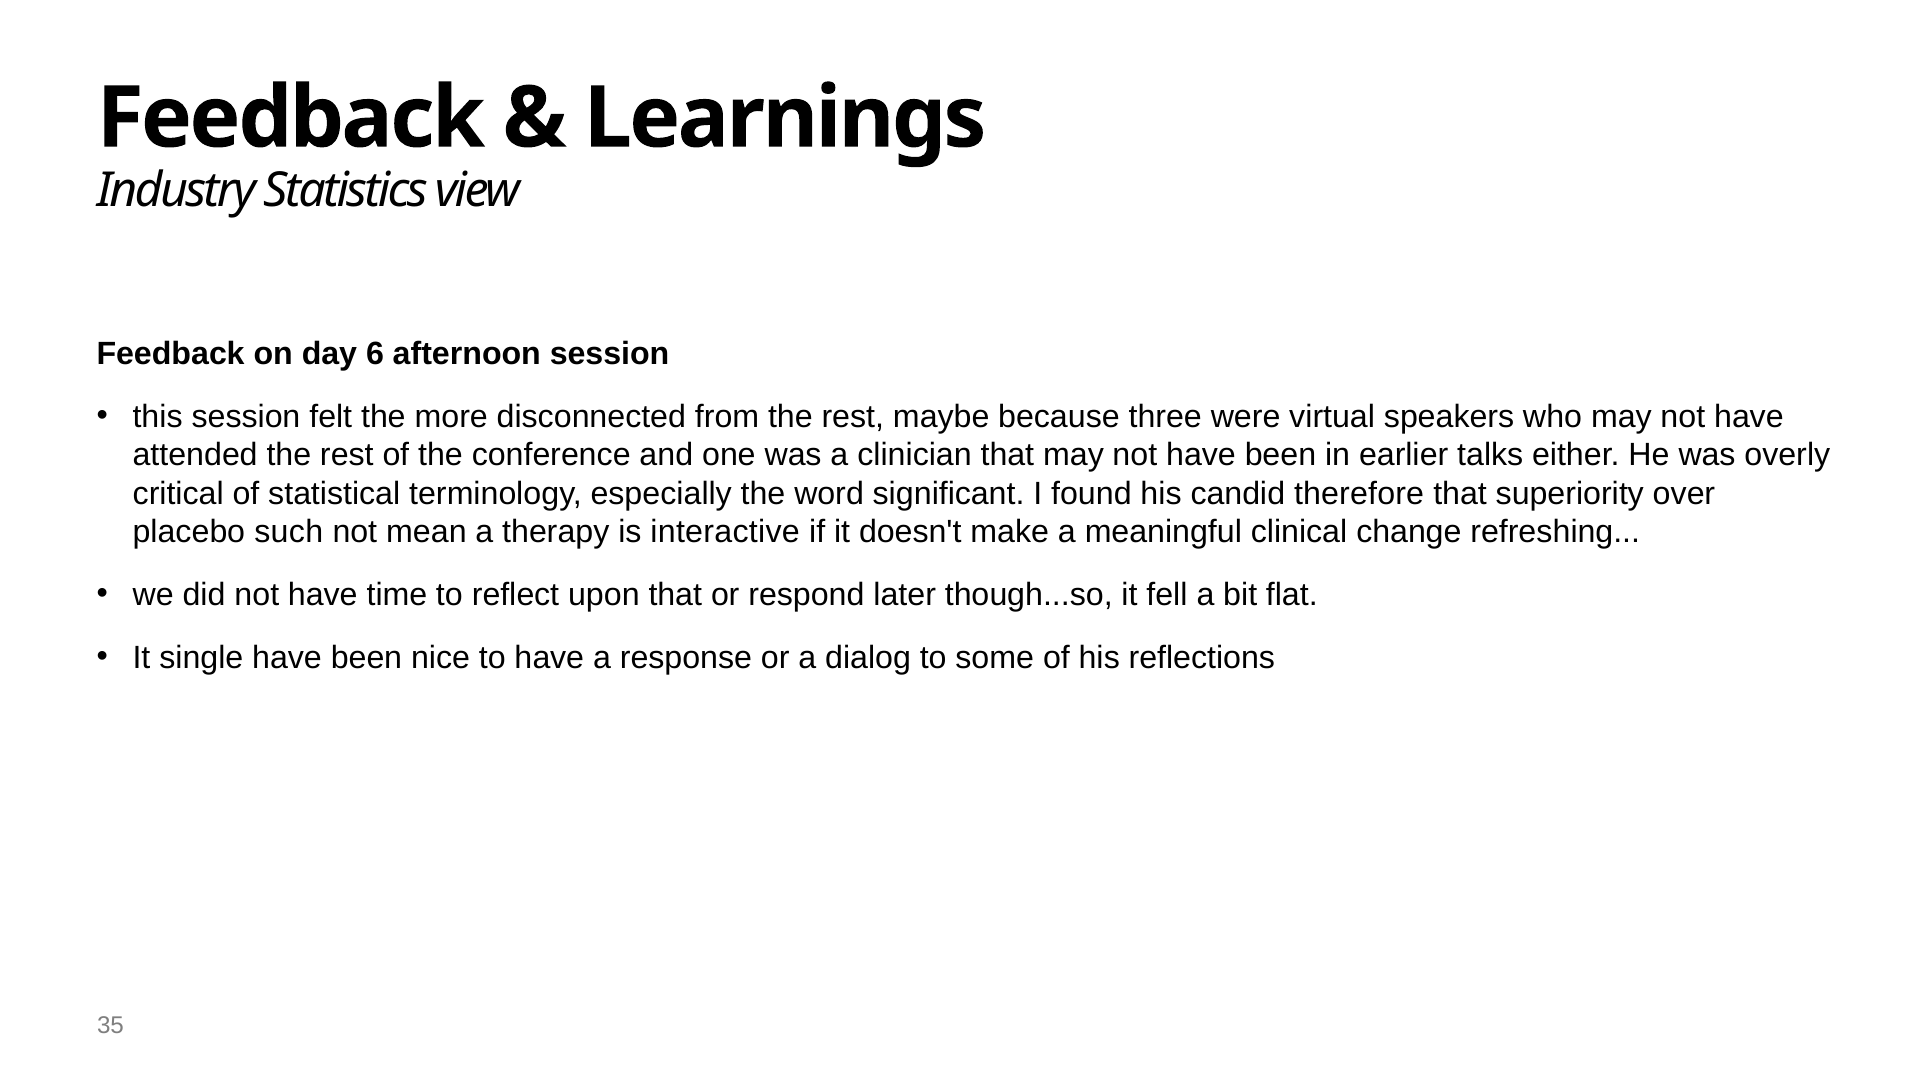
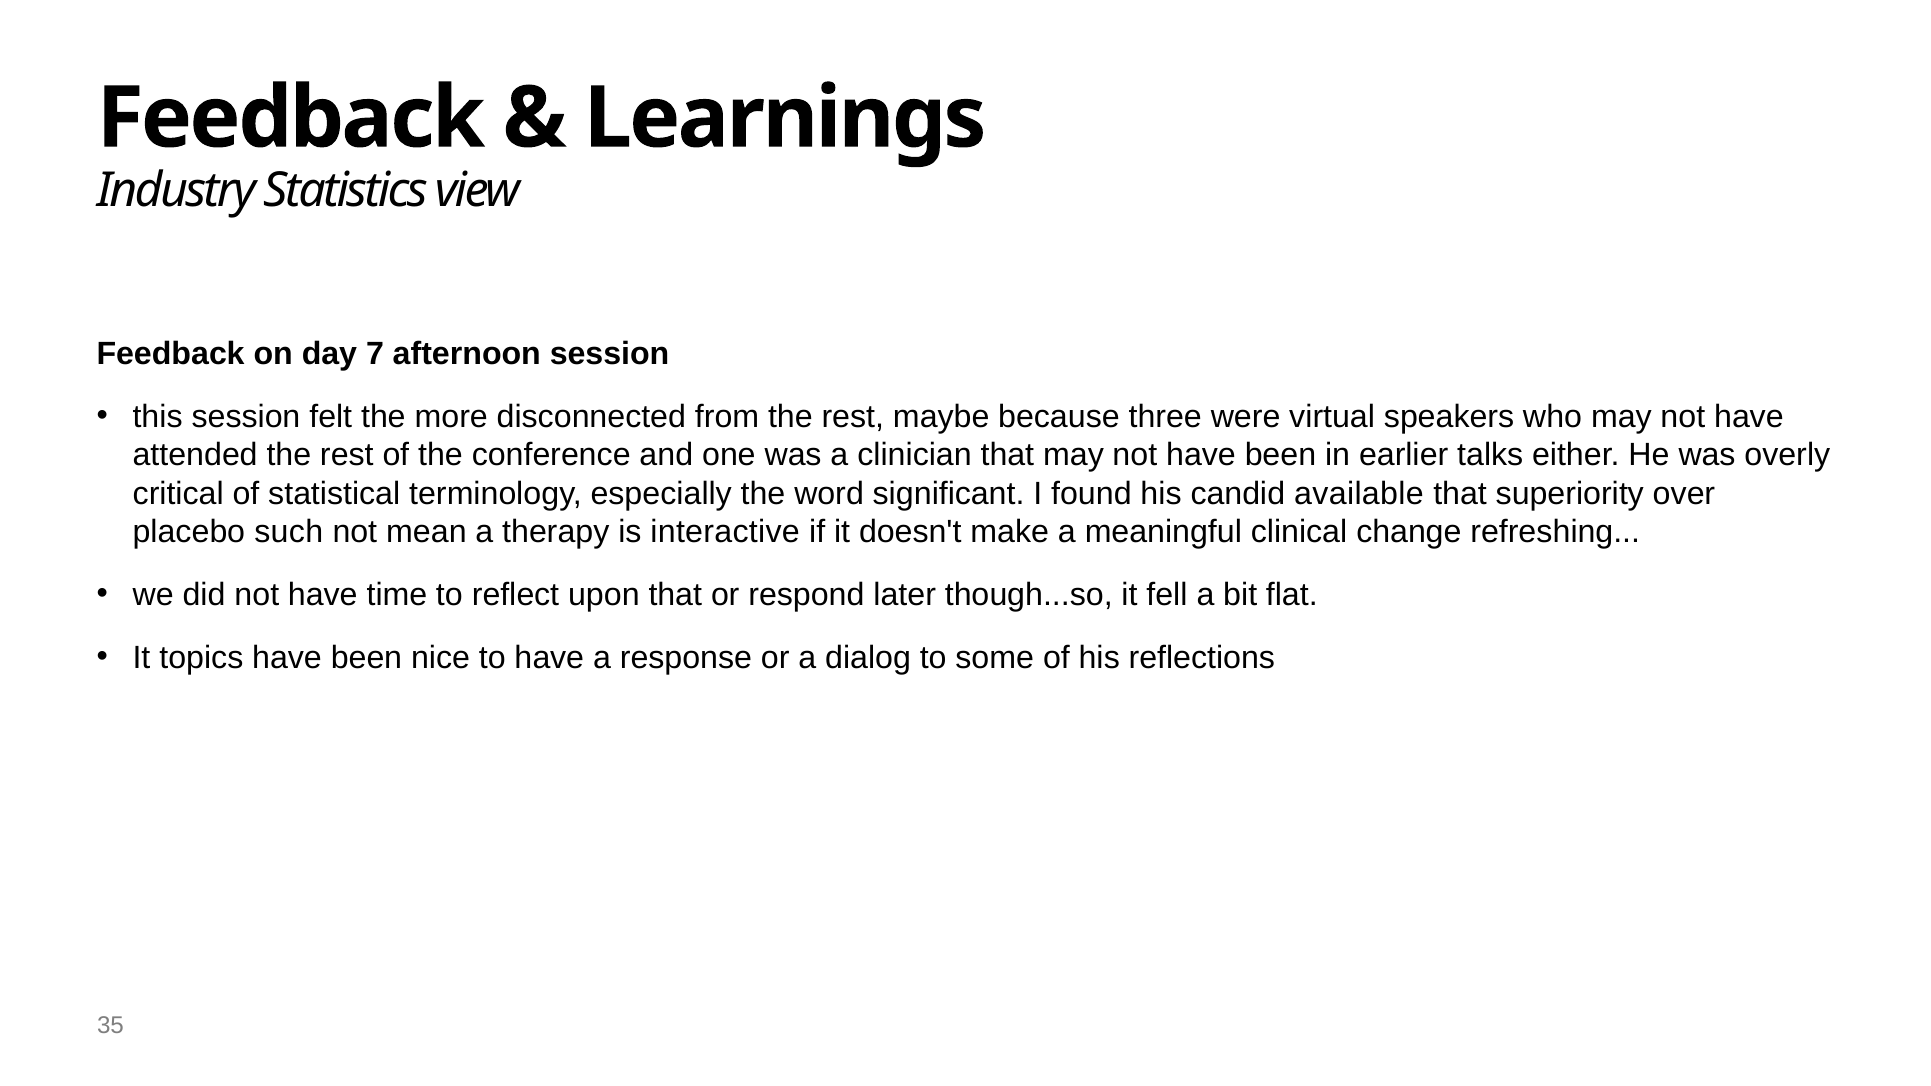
6: 6 -> 7
therefore: therefore -> available
single: single -> topics
